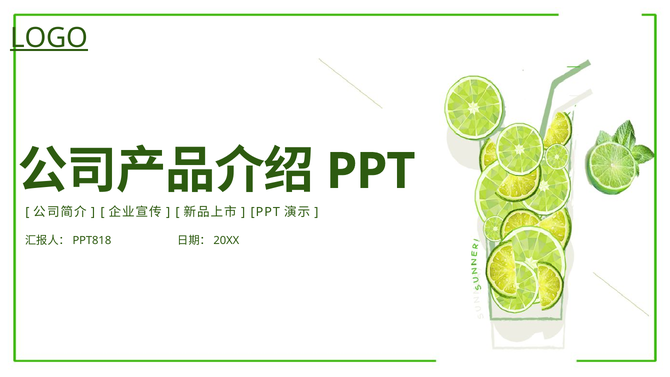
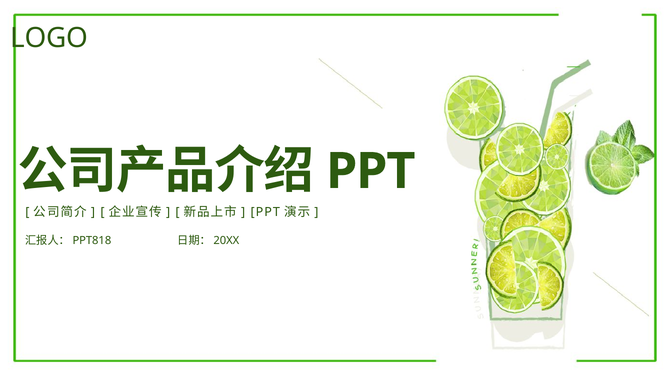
LOGO underline: present -> none
